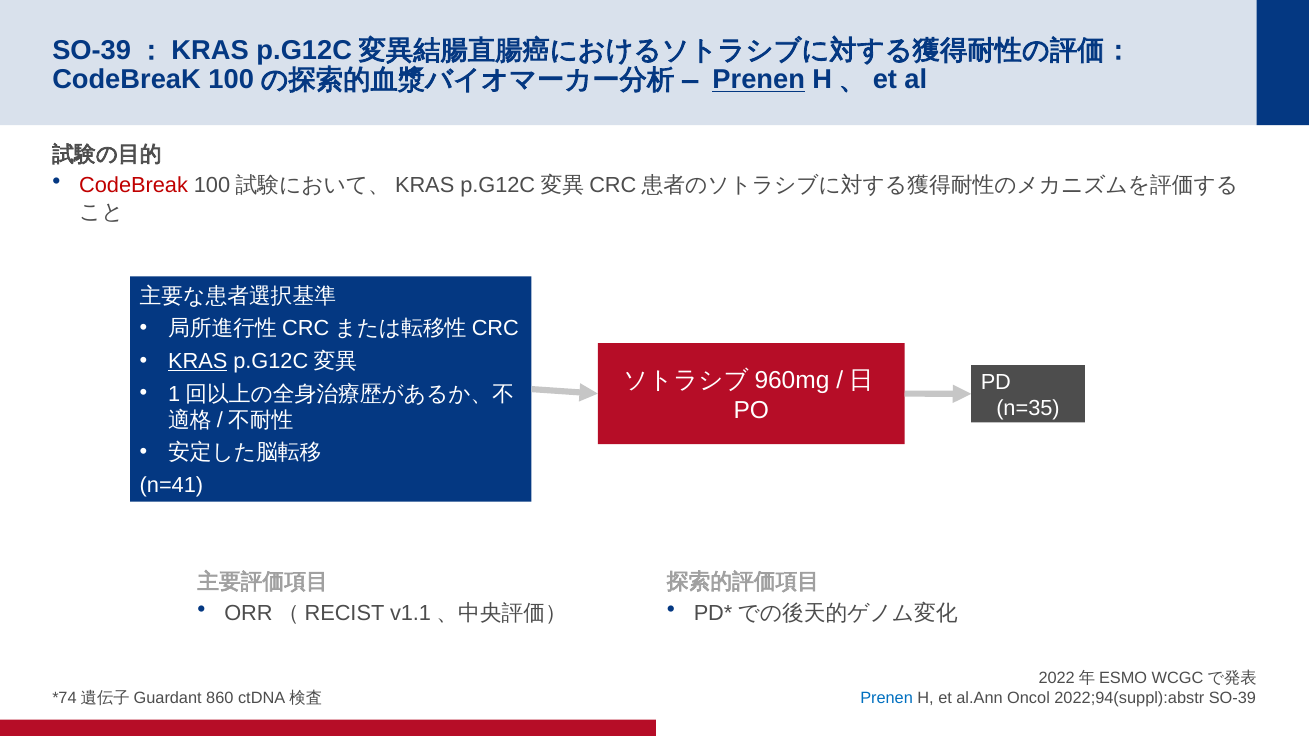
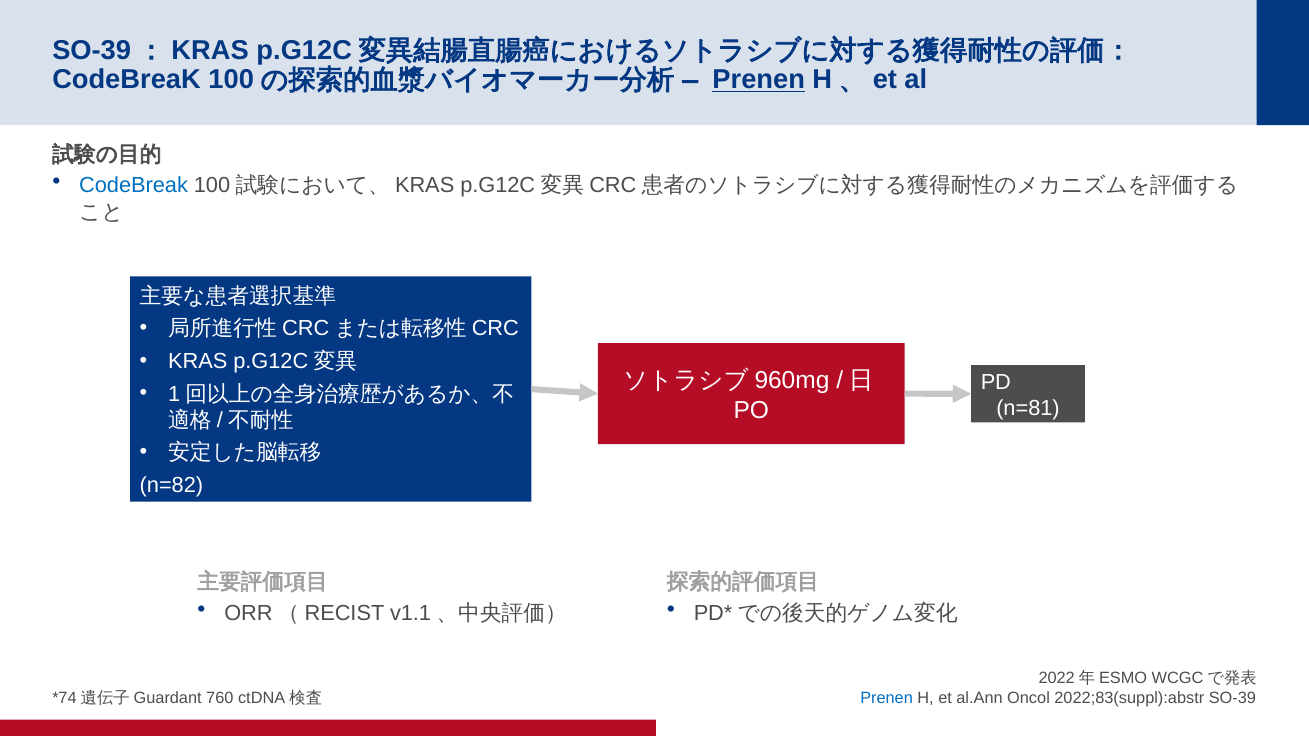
CodeBreak at (134, 186) colour: red -> blue
KRAS underline: present -> none
n=35: n=35 -> n=81
n=41: n=41 -> n=82
860: 860 -> 760
2022;94(suppl):abstr: 2022;94(suppl):abstr -> 2022;83(suppl):abstr
